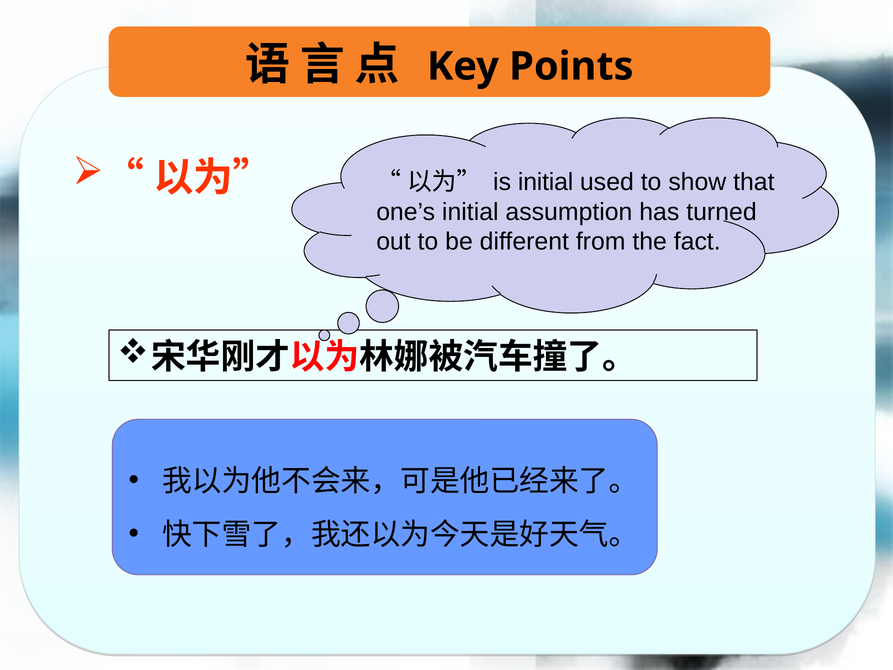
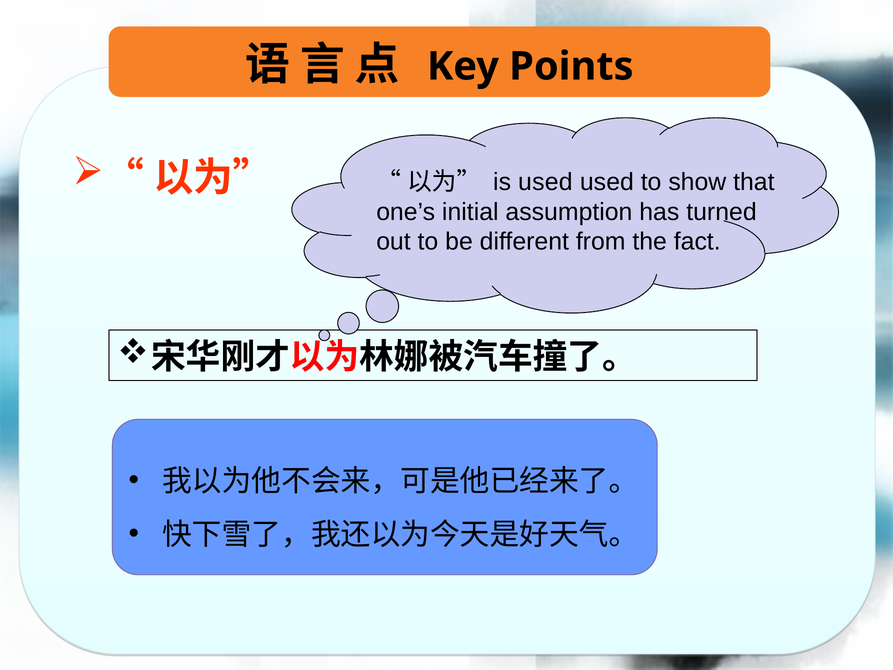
is initial: initial -> used
